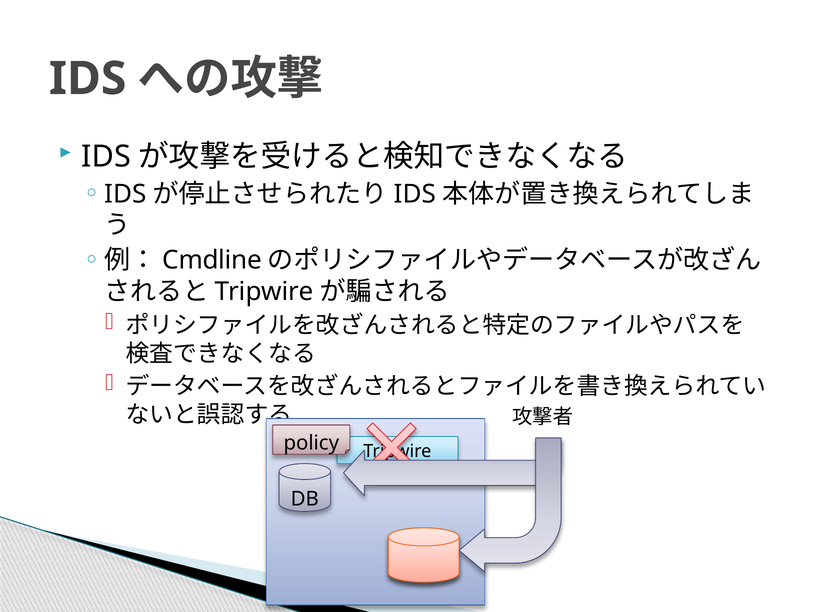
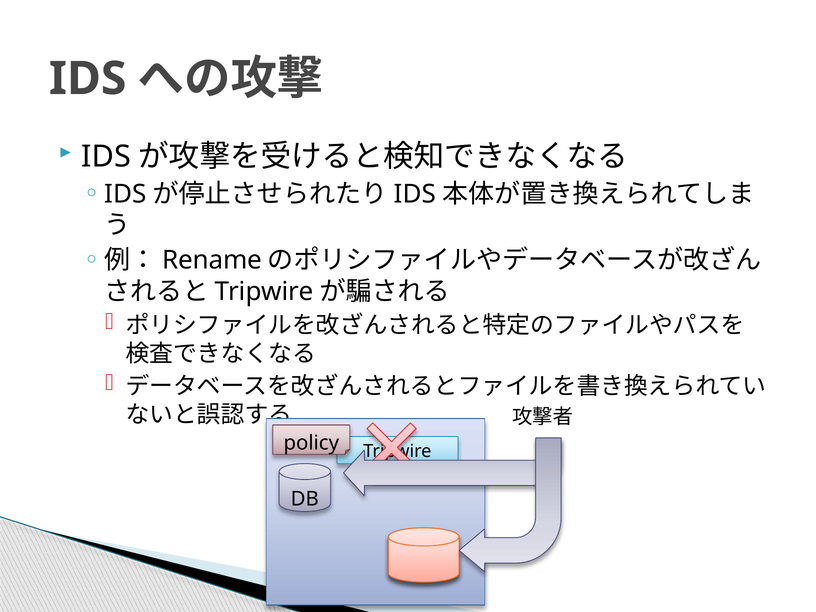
Cmdline: Cmdline -> Rename
